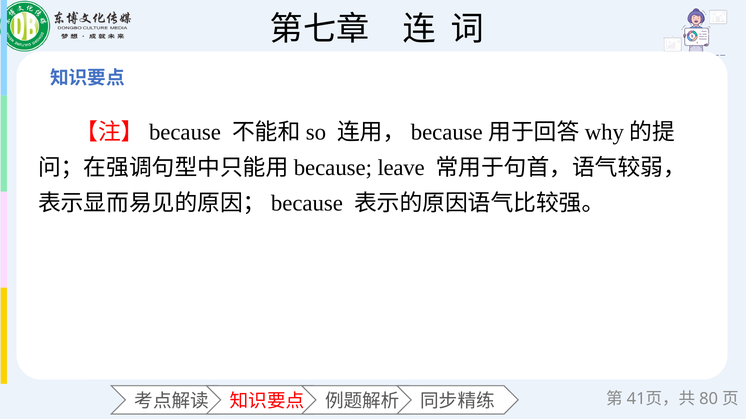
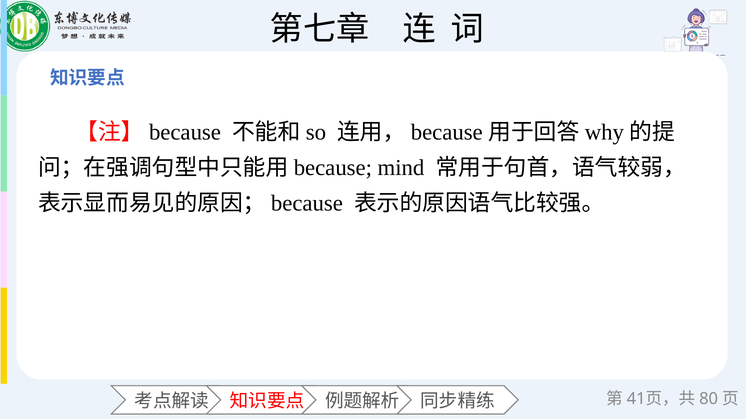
leave: leave -> mind
